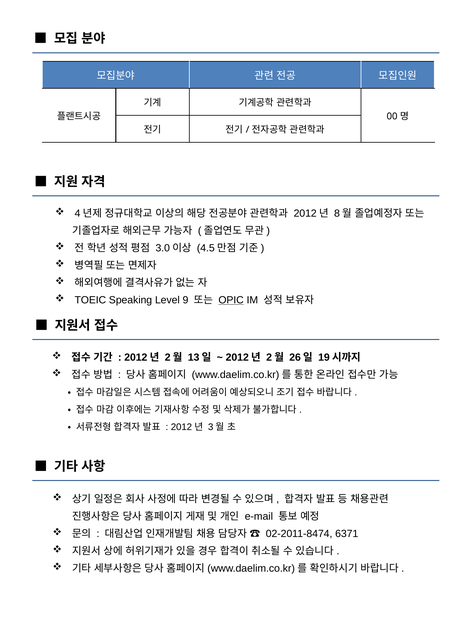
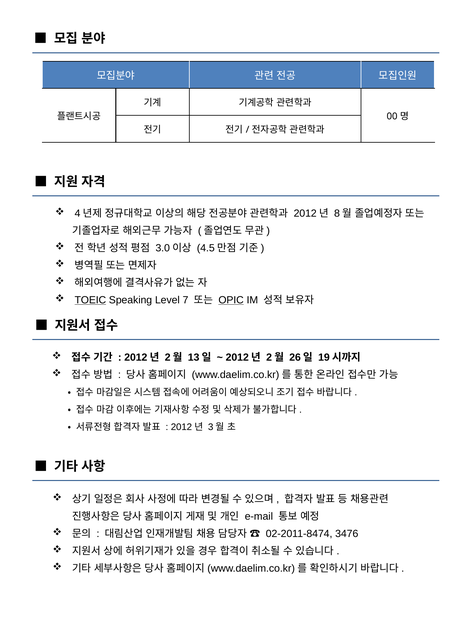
TOEIC underline: none -> present
9: 9 -> 7
6371: 6371 -> 3476
